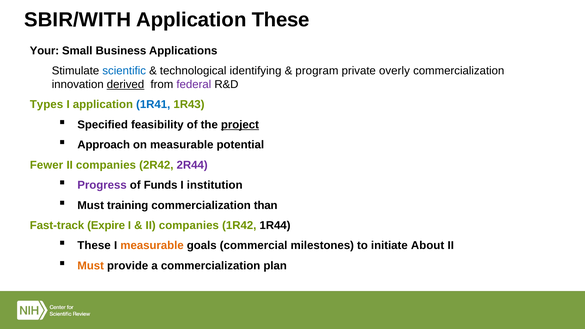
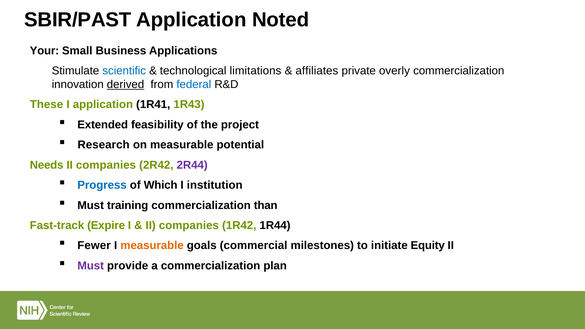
SBIR/WITH: SBIR/WITH -> SBIR/PAST
Application These: These -> Noted
identifying: identifying -> limitations
program: program -> affiliates
federal colour: purple -> blue
Types: Types -> These
1R41 colour: blue -> black
Specified: Specified -> Extended
project underline: present -> none
Approach: Approach -> Research
Fewer: Fewer -> Needs
Progress colour: purple -> blue
Funds: Funds -> Which
These at (94, 246): These -> Fewer
About: About -> Equity
Must at (91, 266) colour: orange -> purple
